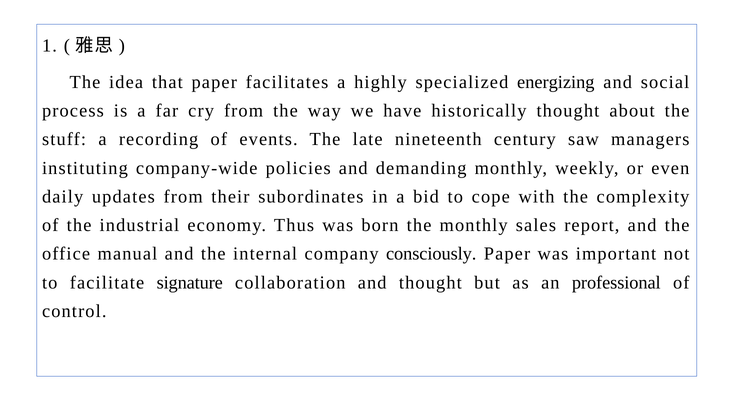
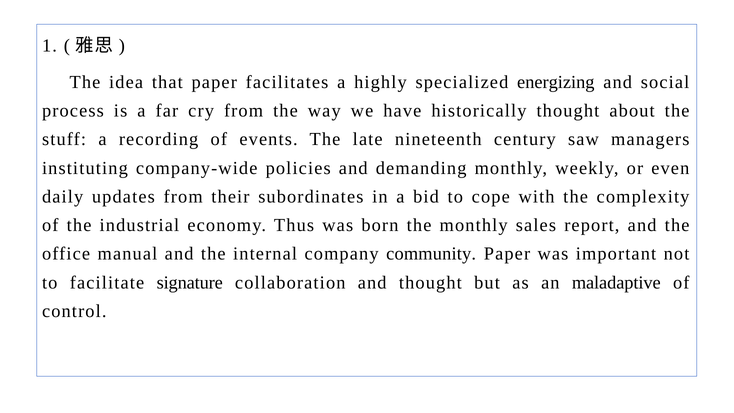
consciously: consciously -> community
professional: professional -> maladaptive
